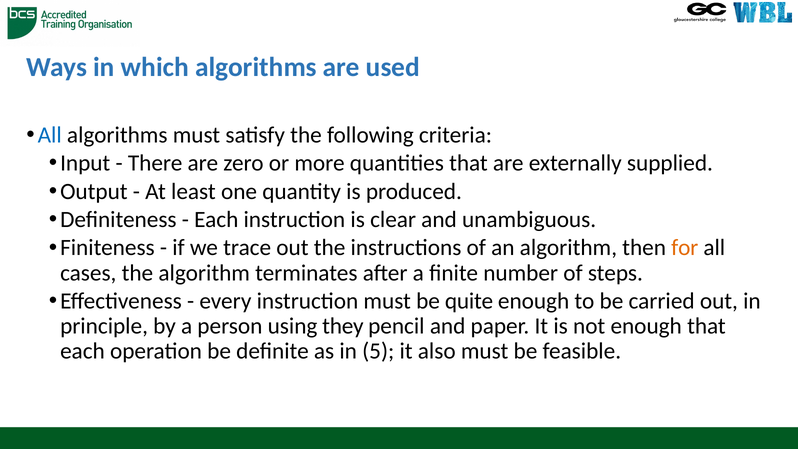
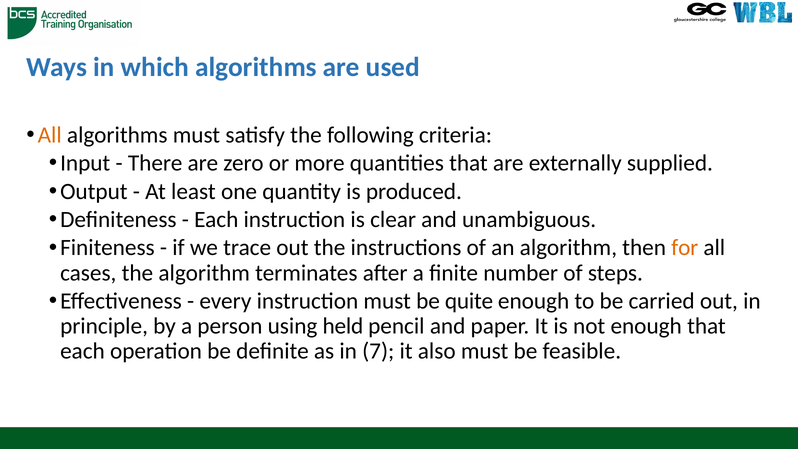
All at (50, 135) colour: blue -> orange
they: they -> held
5: 5 -> 7
